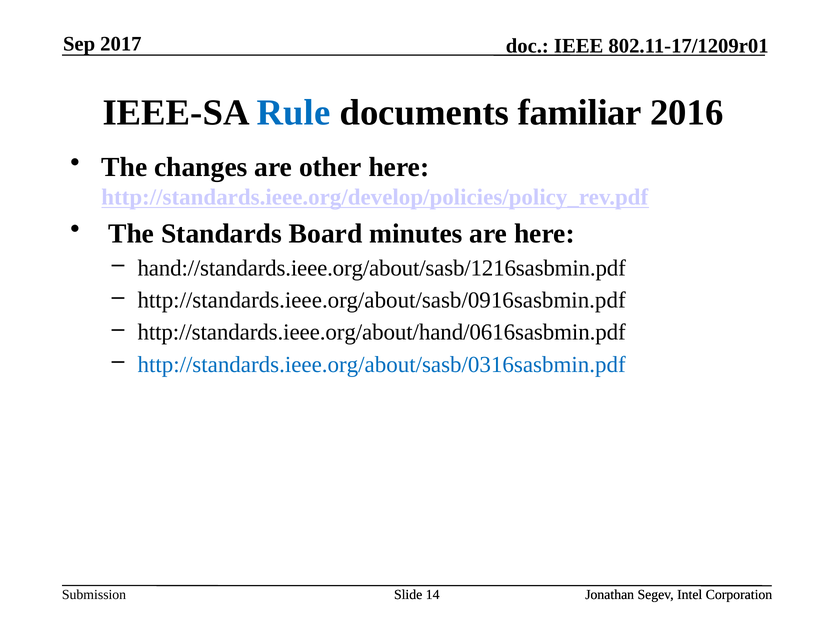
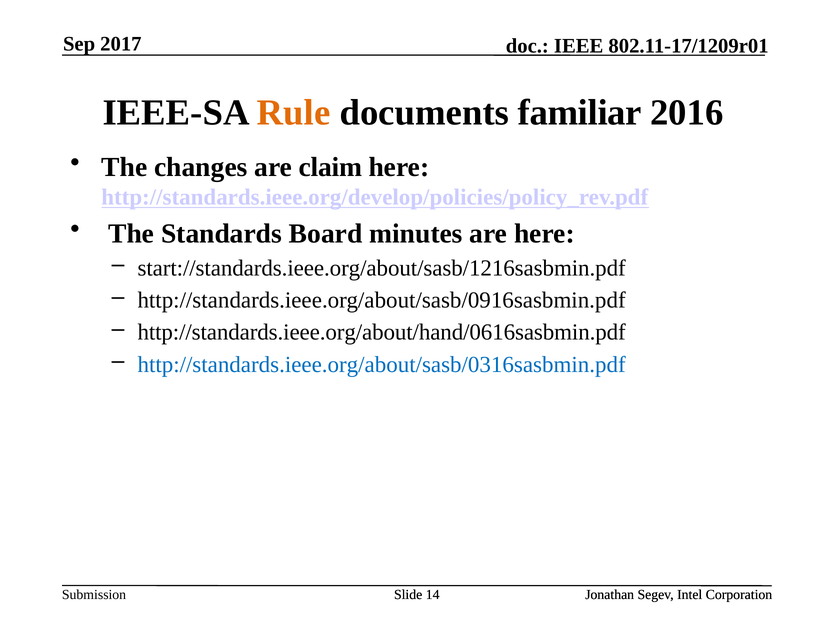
Rule colour: blue -> orange
other: other -> claim
hand://standards.ieee.org/about/sasb/1216sasbmin.pdf: hand://standards.ieee.org/about/sasb/1216sasbmin.pdf -> start://standards.ieee.org/about/sasb/1216sasbmin.pdf
